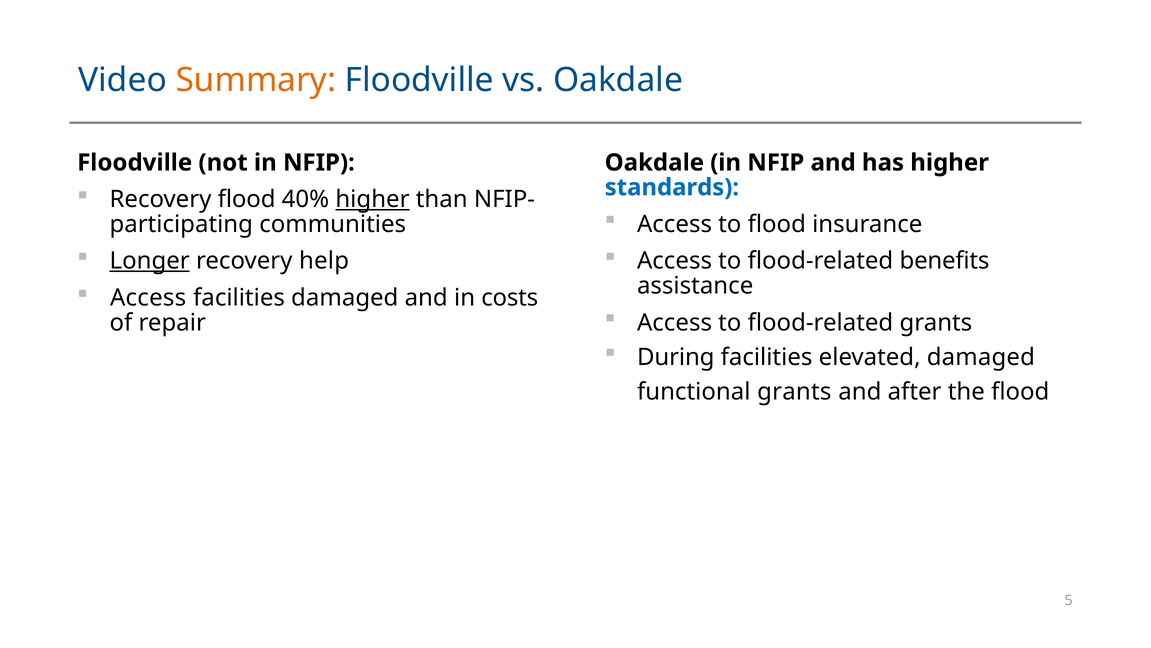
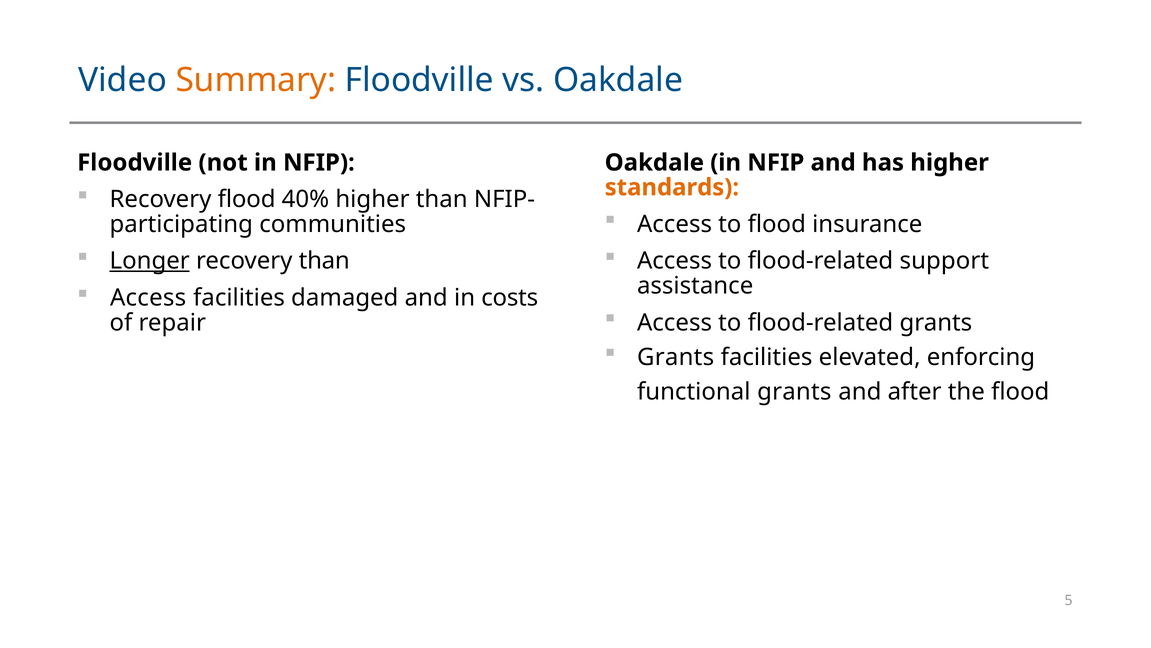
standards colour: blue -> orange
higher at (372, 199) underline: present -> none
recovery help: help -> than
benefits: benefits -> support
During at (676, 357): During -> Grants
elevated damaged: damaged -> enforcing
